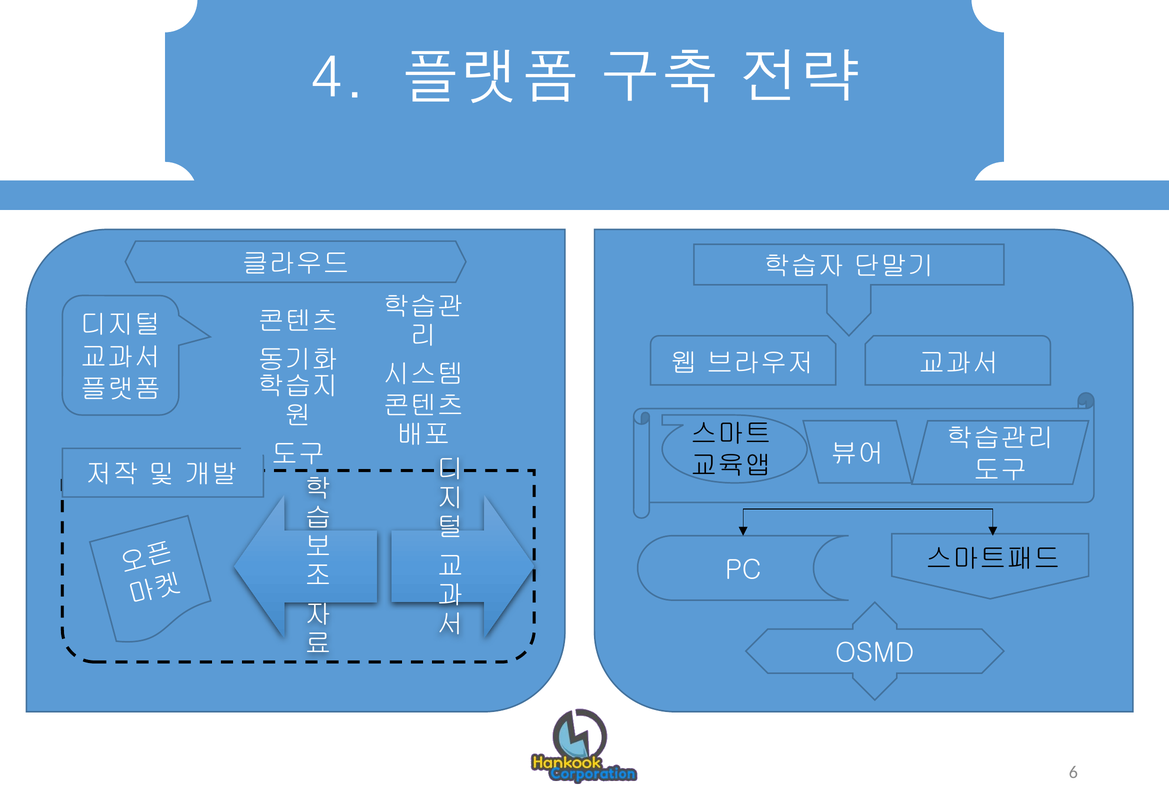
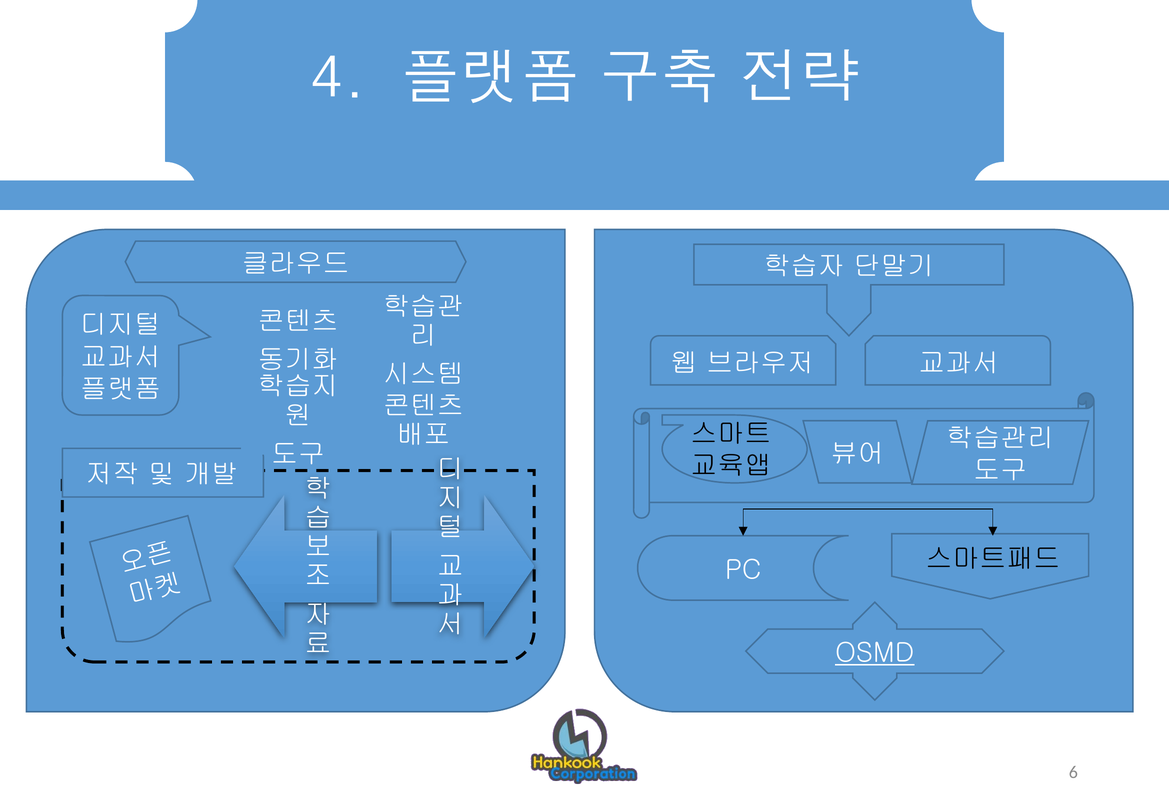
OSMD underline: none -> present
